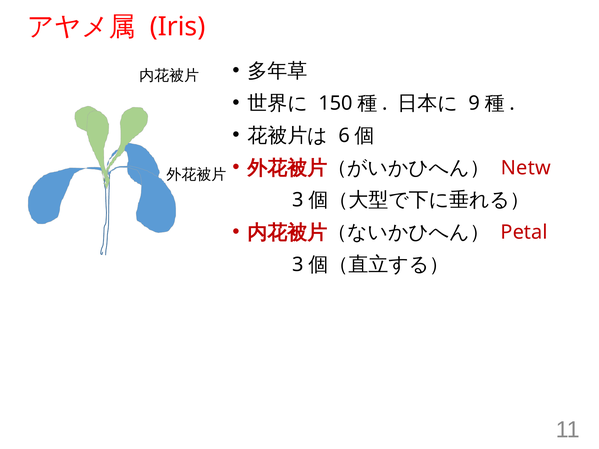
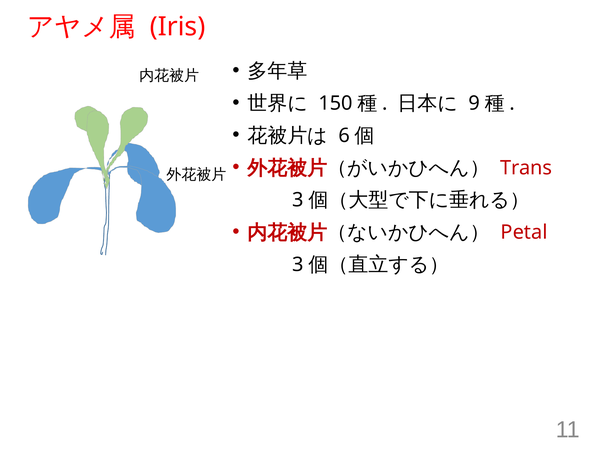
Netw: Netw -> Trans
